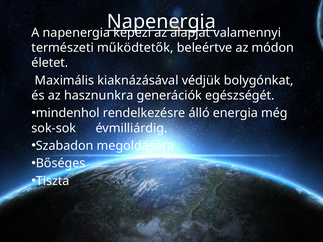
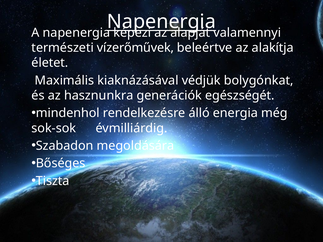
működtetők: működtetők -> vízerőművek
módon: módon -> alakítja
